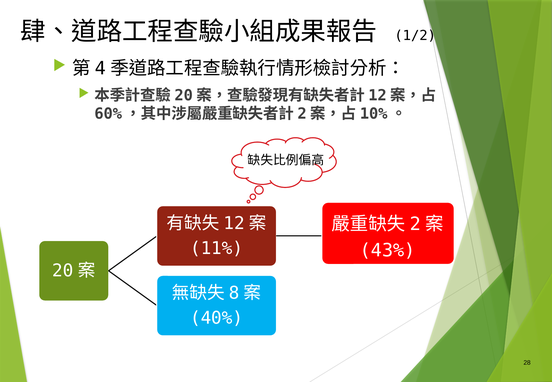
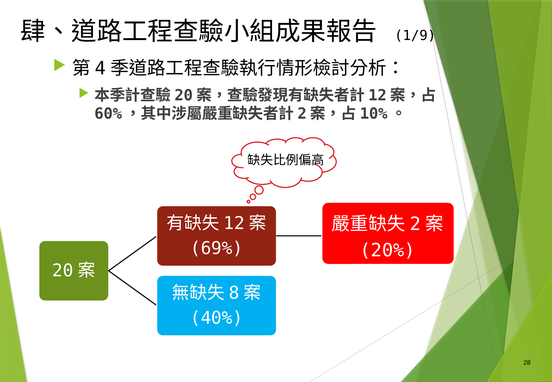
1/2: 1/2 -> 1/9
11%: 11% -> 69%
43%: 43% -> 20%
